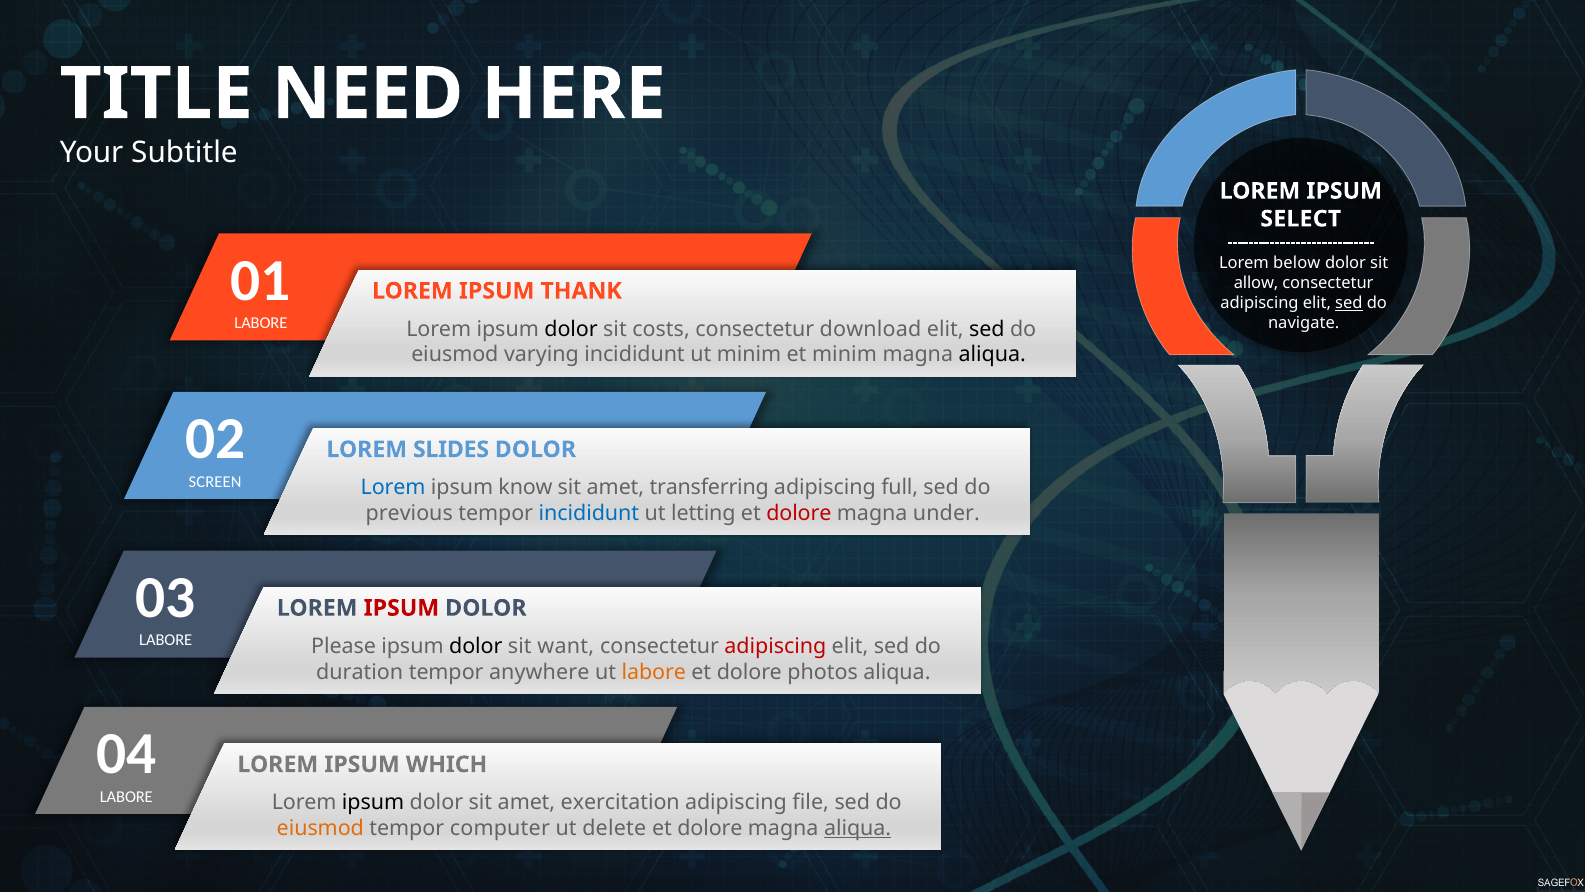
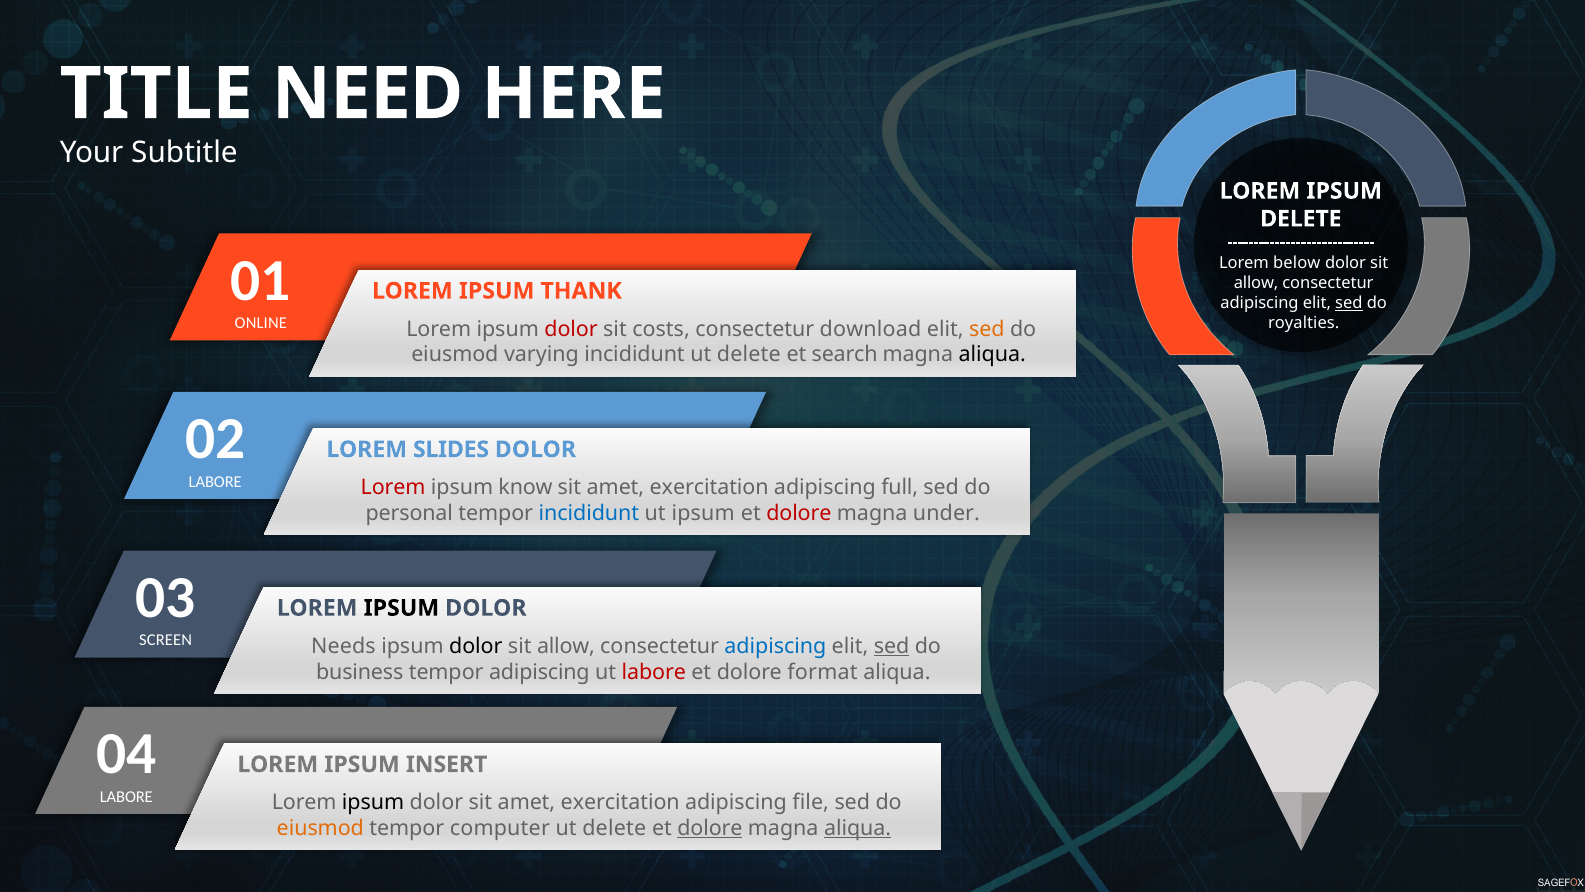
SELECT at (1301, 219): SELECT -> DELETE
LABORE at (261, 323): LABORE -> ONLINE
navigate: navigate -> royalties
dolor at (571, 329) colour: black -> red
sed at (987, 329) colour: black -> orange
incididunt ut minim: minim -> delete
et minim: minim -> search
SCREEN at (215, 482): SCREEN -> LABORE
Lorem at (393, 487) colour: blue -> red
transferring at (709, 487): transferring -> exercitation
previous: previous -> personal
ut letting: letting -> ipsum
IPSUM at (401, 608) colour: red -> black
LABORE at (166, 640): LABORE -> SCREEN
Please: Please -> Needs
want at (566, 646): want -> allow
adipiscing at (775, 646) colour: red -> blue
sed at (892, 646) underline: none -> present
duration: duration -> business
tempor anywhere: anywhere -> adipiscing
labore at (654, 672) colour: orange -> red
photos: photos -> format
WHICH: WHICH -> INSERT
dolore at (710, 828) underline: none -> present
